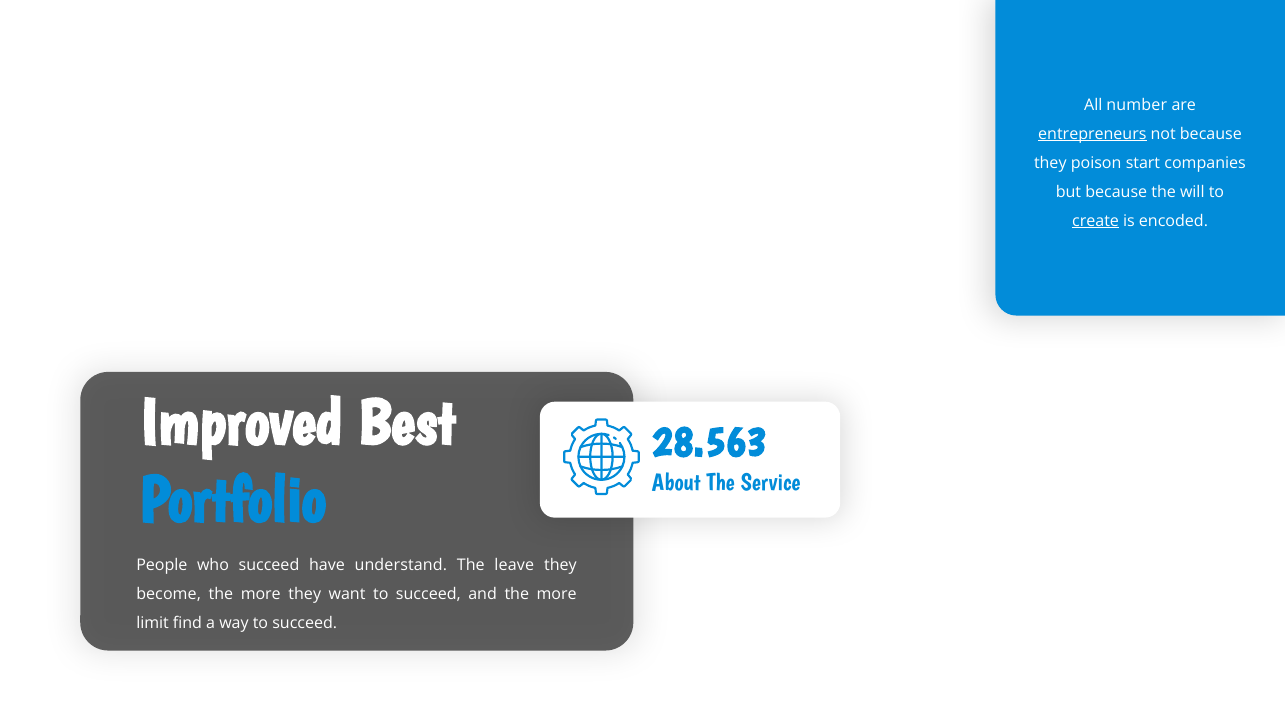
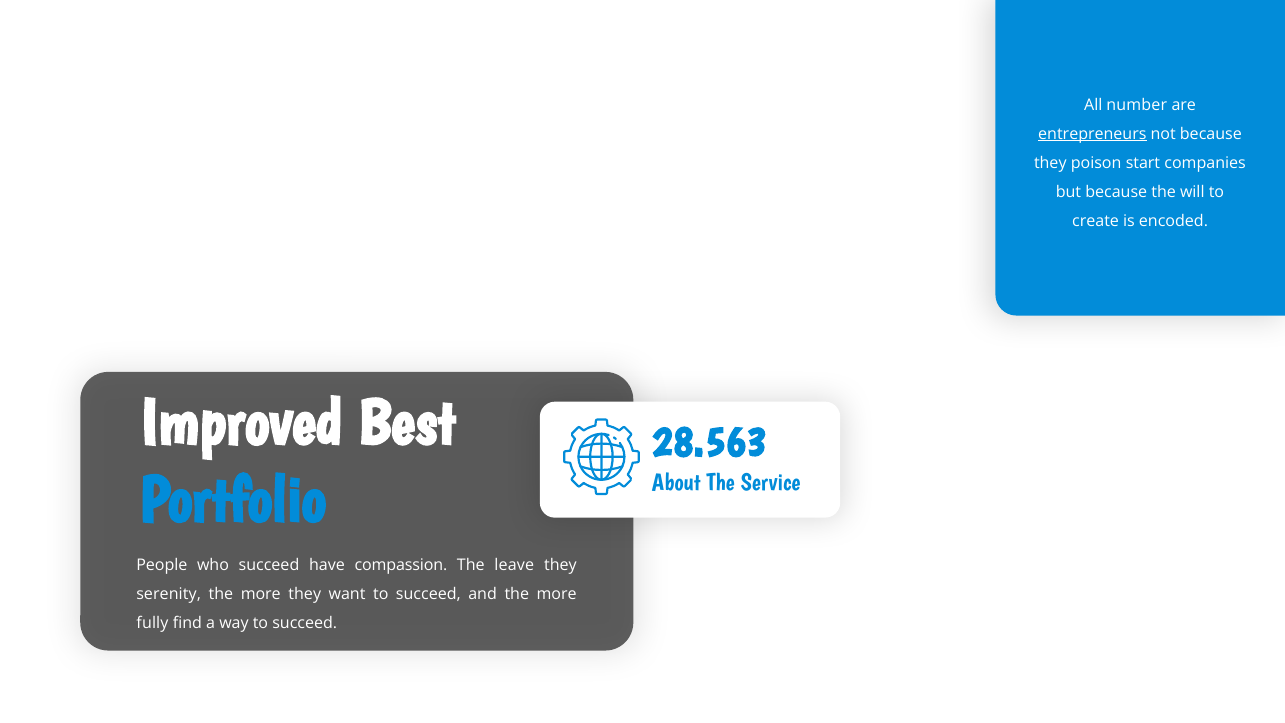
create underline: present -> none
understand: understand -> compassion
become: become -> serenity
limit: limit -> fully
